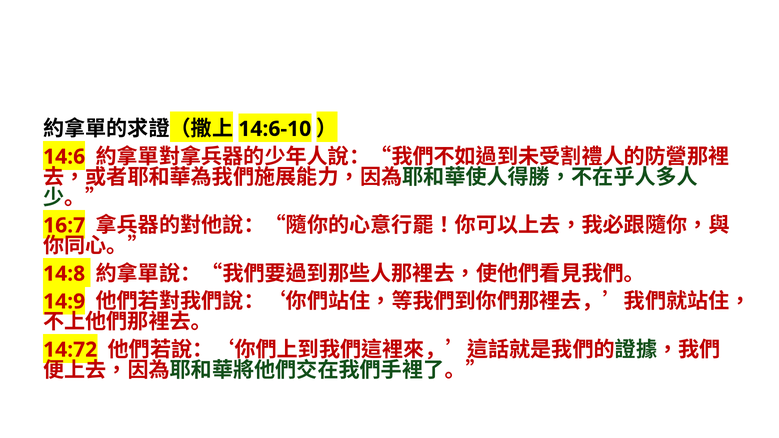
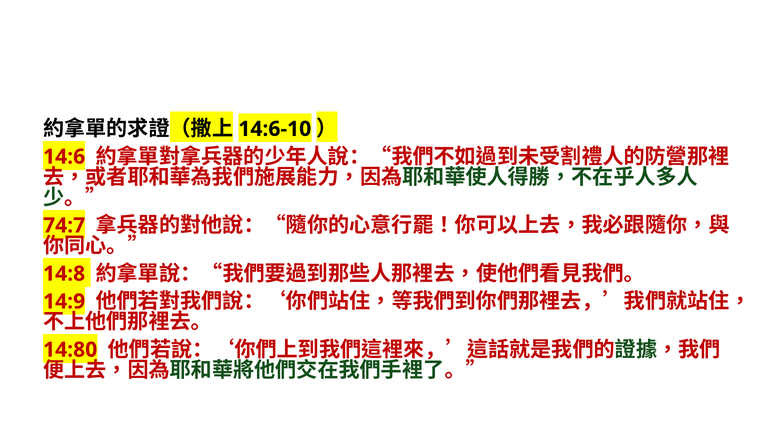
16:7: 16:7 -> 74:7
14:72: 14:72 -> 14:80
